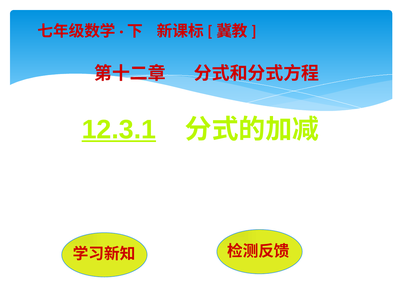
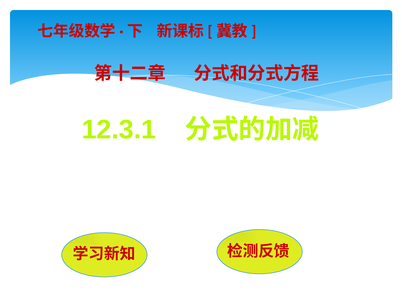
12.3.1 underline: present -> none
